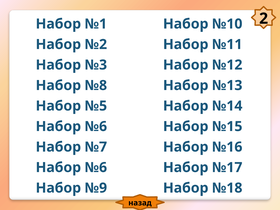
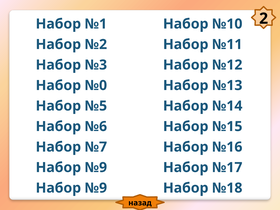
№8: №8 -> №0
№6 at (96, 167): №6 -> №9
